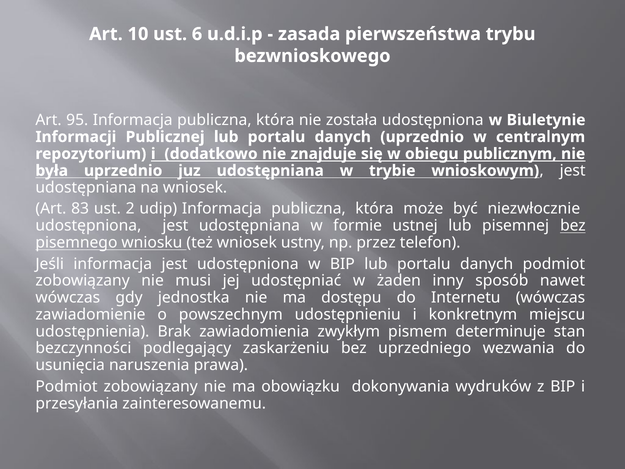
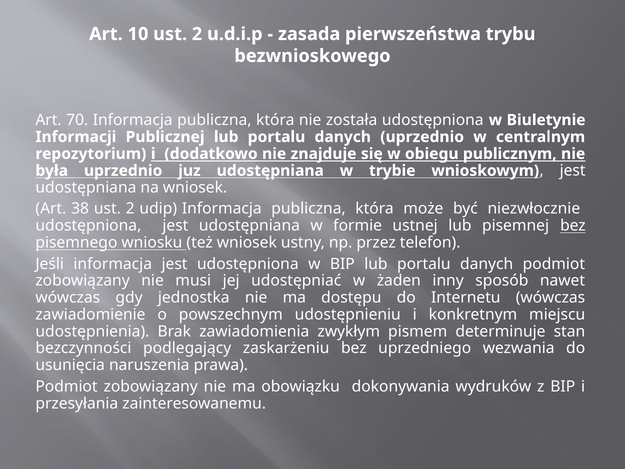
10 ust 6: 6 -> 2
95: 95 -> 70
83: 83 -> 38
